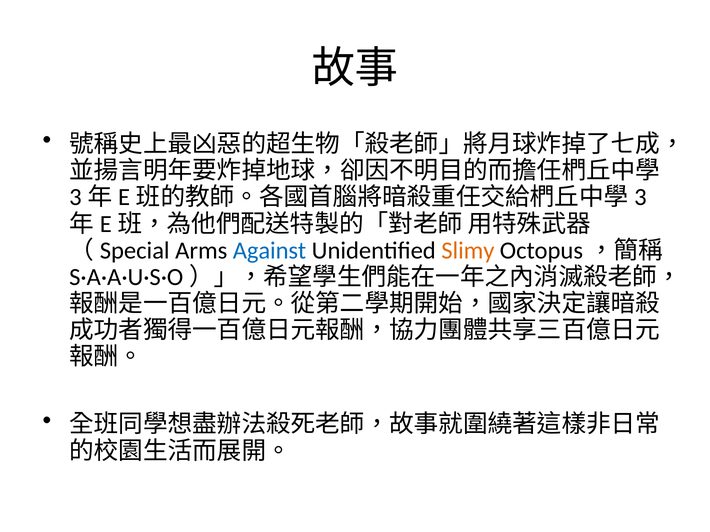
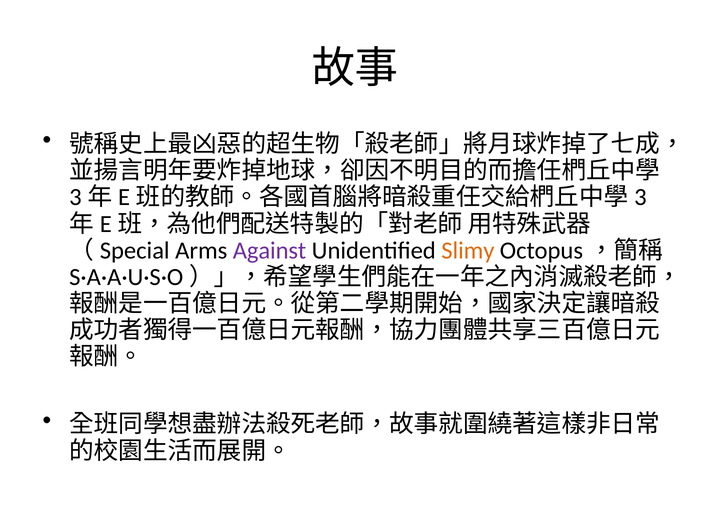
Against colour: blue -> purple
